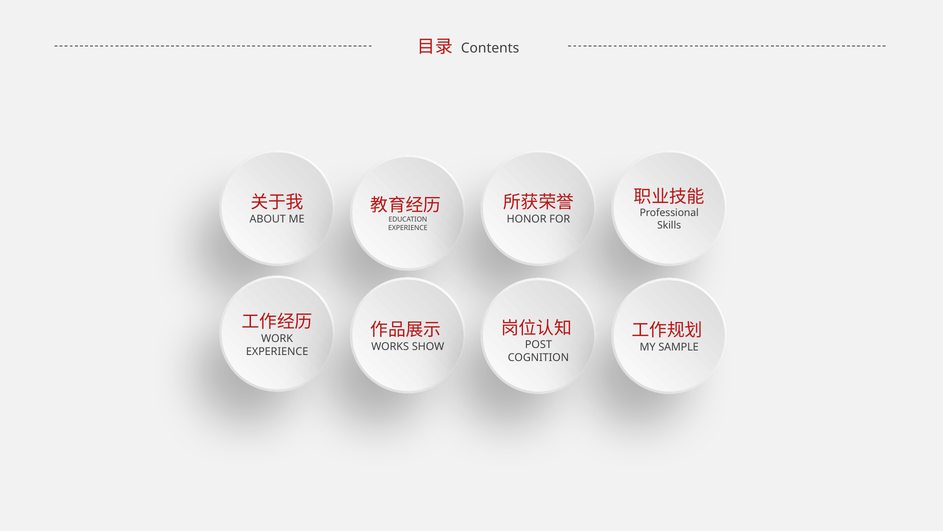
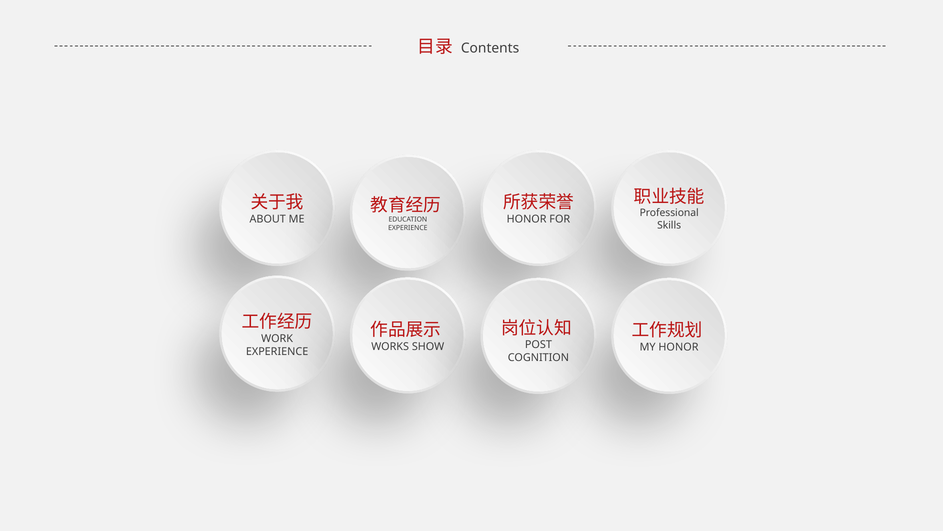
SAMPLE at (679, 347): SAMPLE -> HONOR
